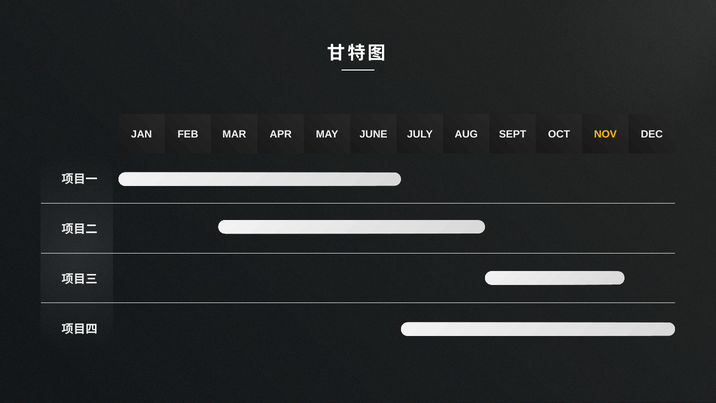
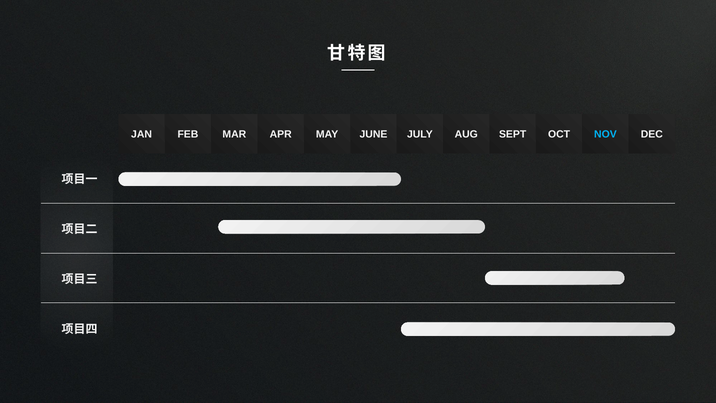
NOV colour: yellow -> light blue
